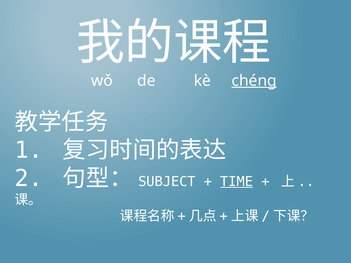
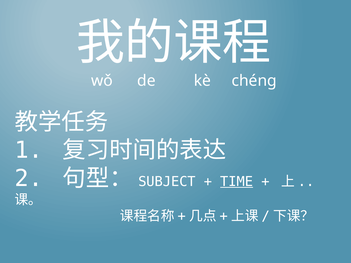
chéng underline: present -> none
